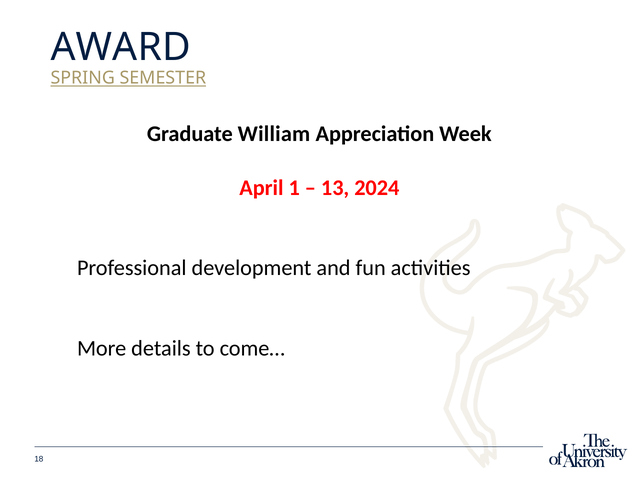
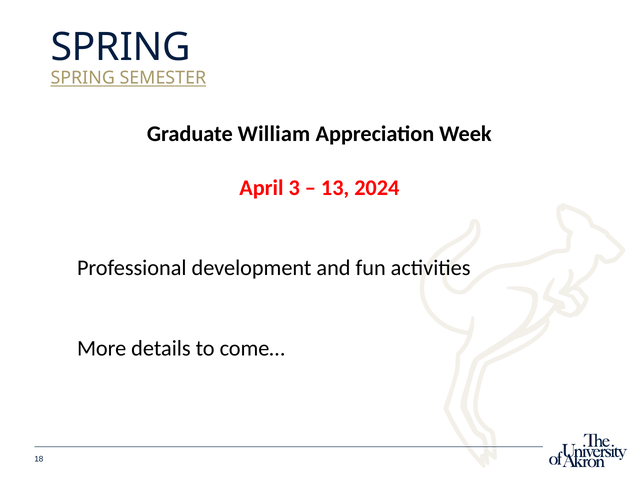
AWARD at (121, 47): AWARD -> SPRING
1: 1 -> 3
